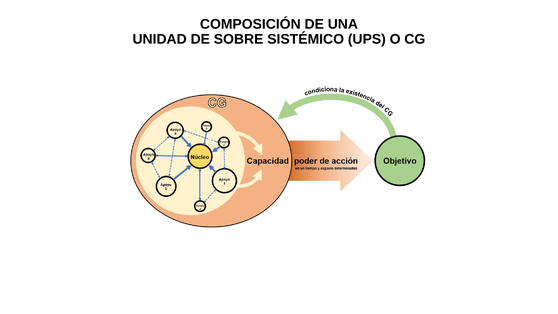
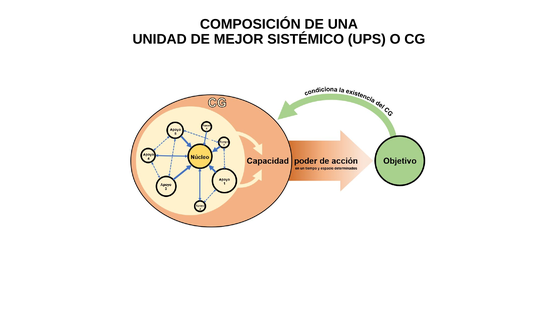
SOBRE: SOBRE -> MEJOR
